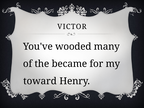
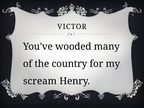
became: became -> country
toward: toward -> scream
